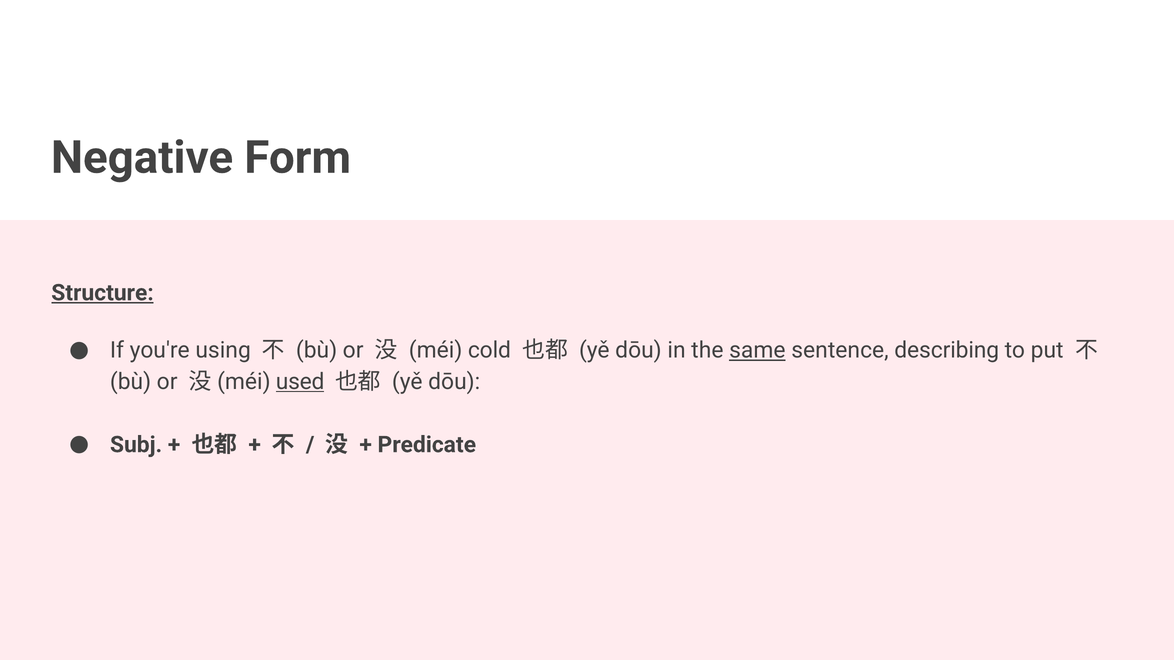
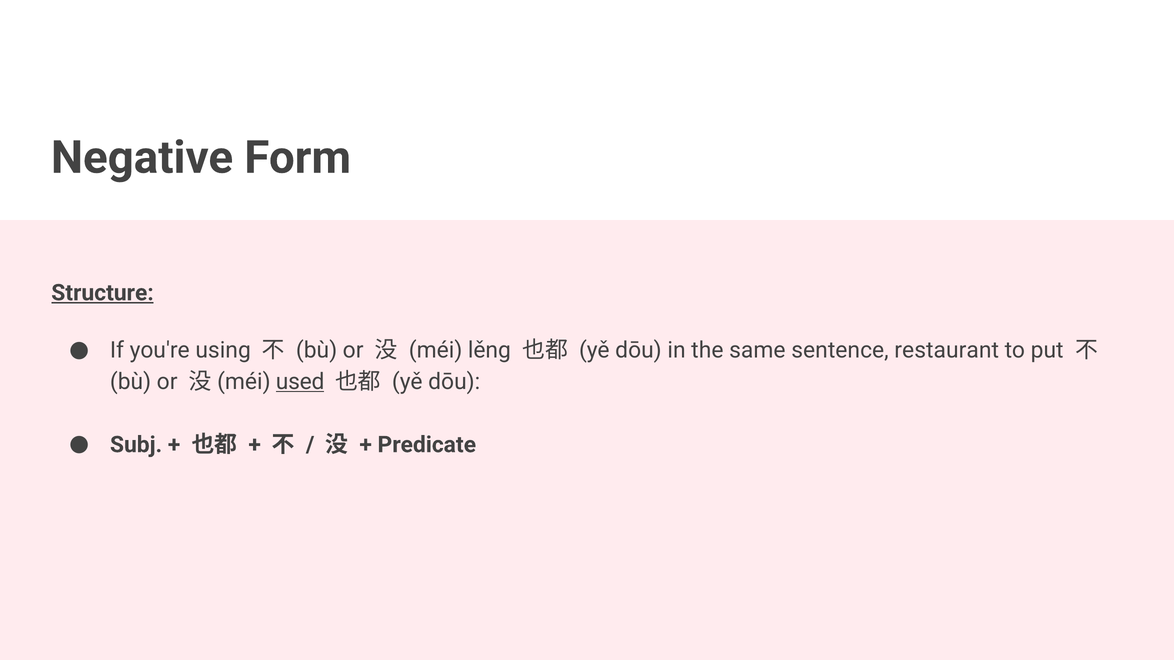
cold: cold -> lěng
same underline: present -> none
describing: describing -> restaurant
